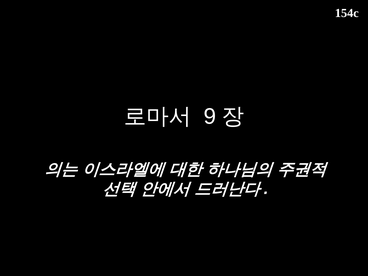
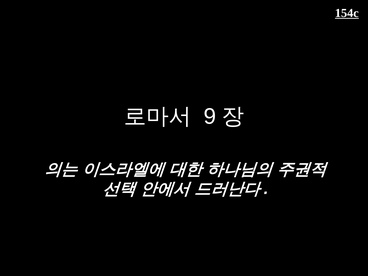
154c underline: none -> present
